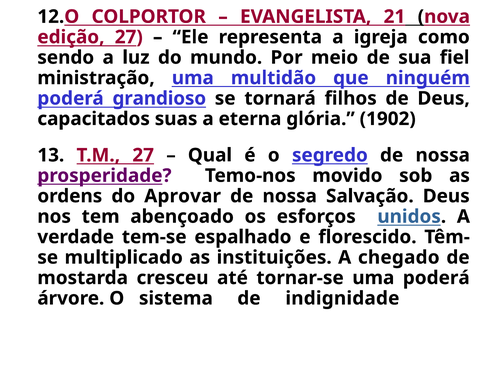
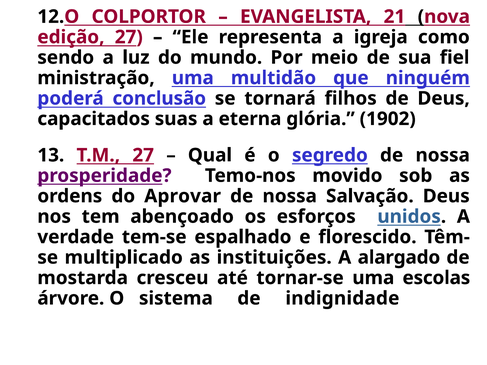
grandioso: grandioso -> conclusão
chegado: chegado -> alargado
uma poderá: poderá -> escolas
